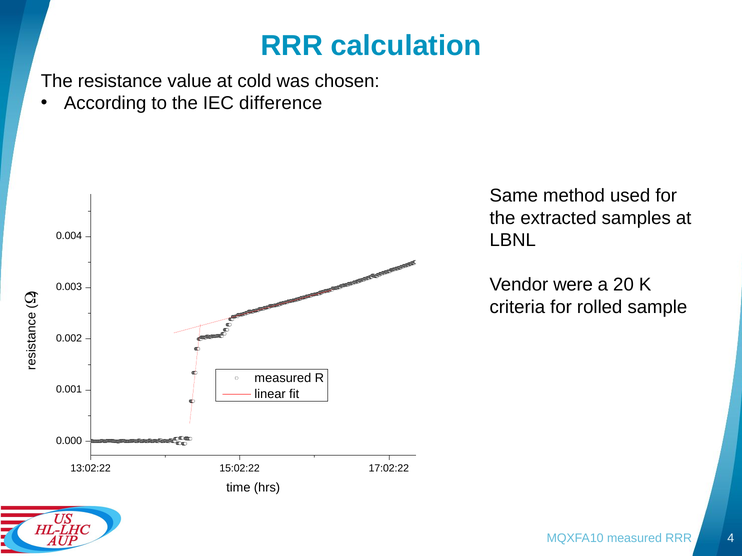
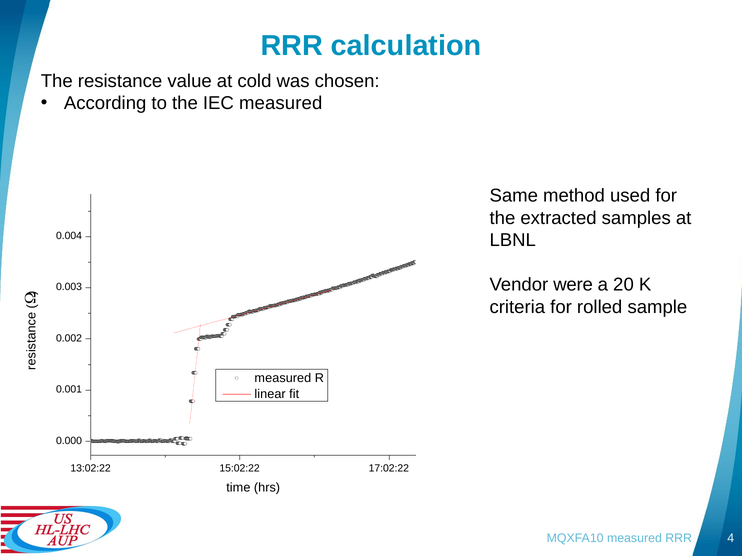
IEC difference: difference -> measured
